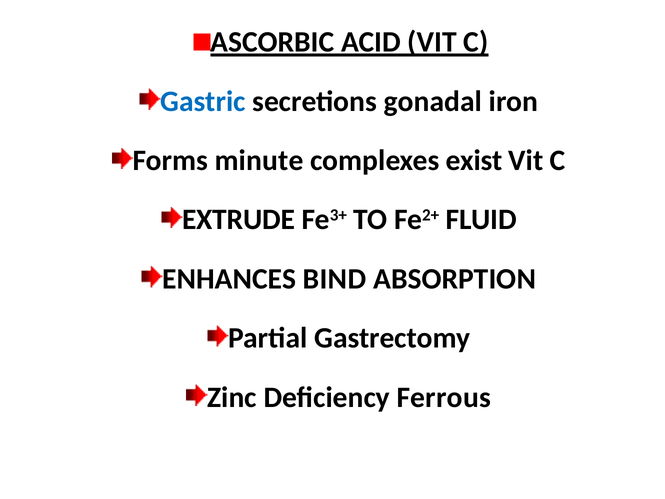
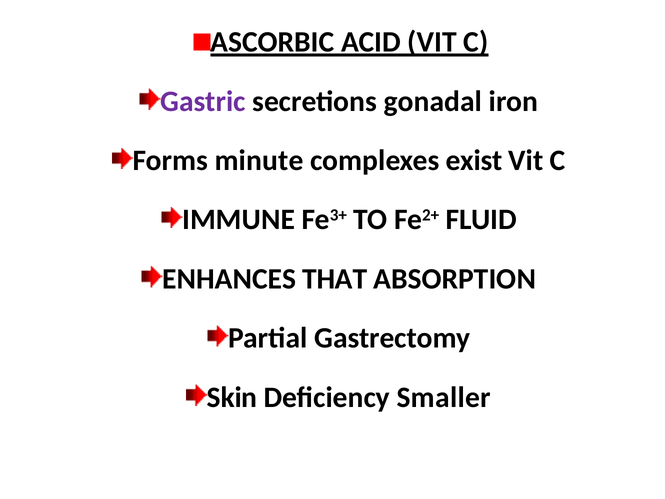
Gastric colour: blue -> purple
EXTRUDE: EXTRUDE -> IMMUNE
BIND: BIND -> THAT
Zinc: Zinc -> Skin
Ferrous: Ferrous -> Smaller
